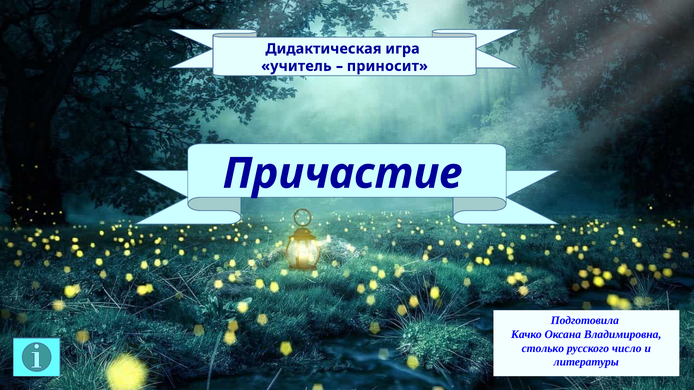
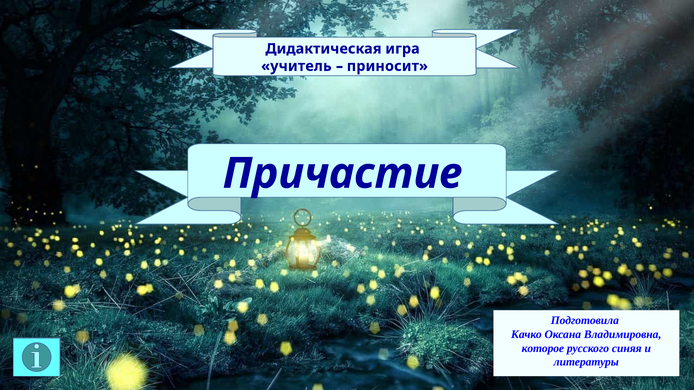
столько: столько -> которое
число: число -> синяя
